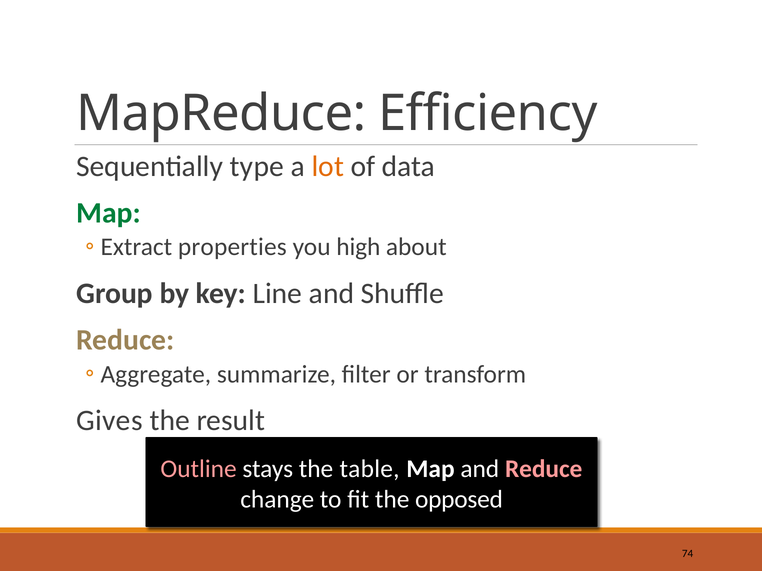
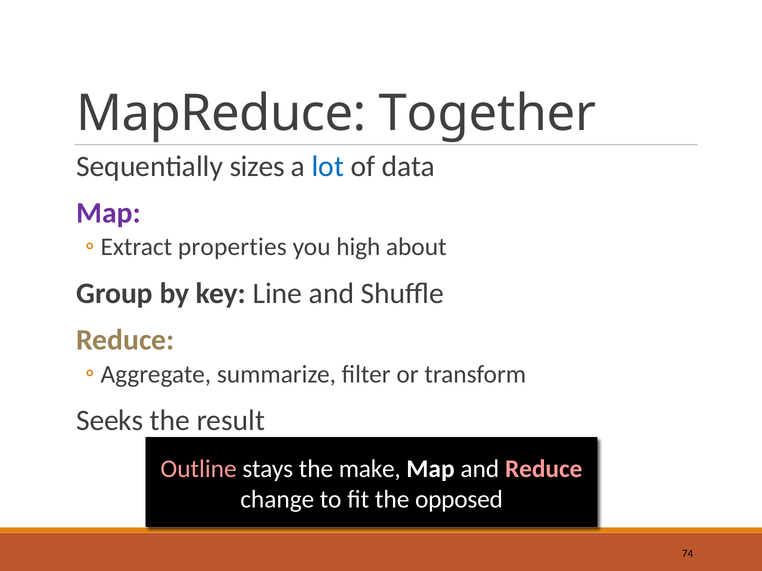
Efficiency: Efficiency -> Together
type: type -> sizes
lot colour: orange -> blue
Map at (108, 213) colour: green -> purple
Gives: Gives -> Seeks
table: table -> make
